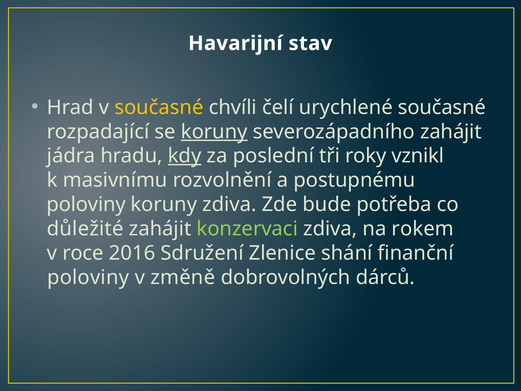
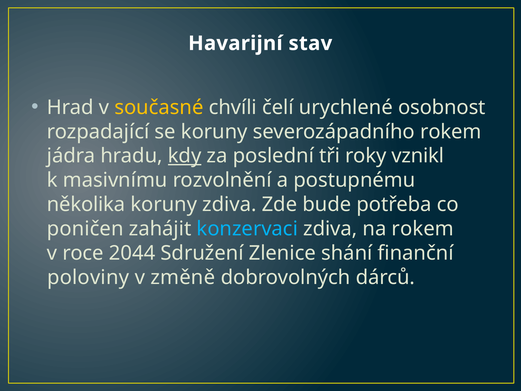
urychlené současné: současné -> osobnost
koruny at (214, 132) underline: present -> none
severozápadního zahájit: zahájit -> rokem
poloviny at (86, 204): poloviny -> několika
důležité: důležité -> poničen
konzervaci colour: light green -> light blue
2016: 2016 -> 2044
